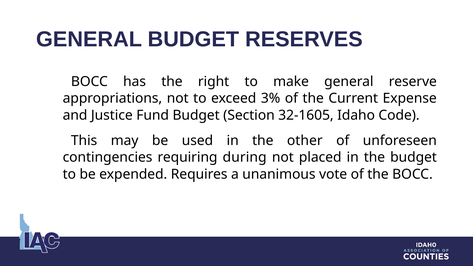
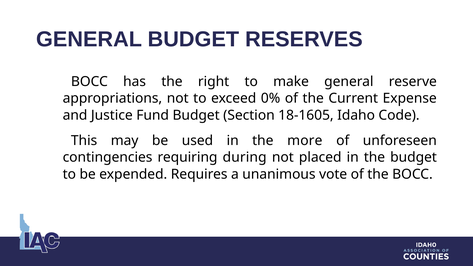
3%: 3% -> 0%
32-1605: 32-1605 -> 18-1605
other: other -> more
